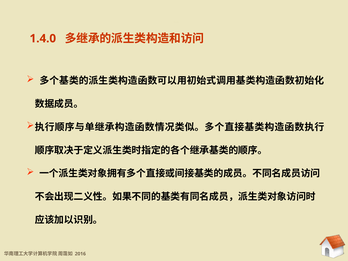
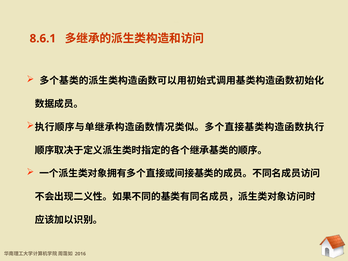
1.4.0: 1.4.0 -> 8.6.1
